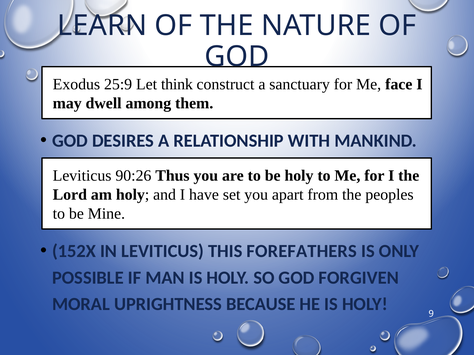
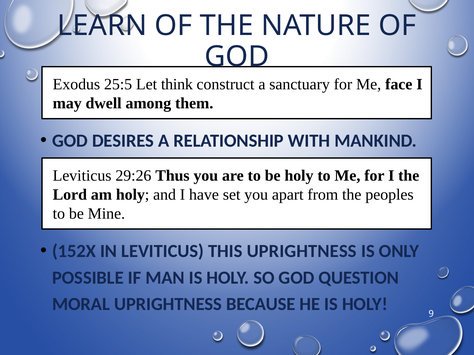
25:9: 25:9 -> 25:5
90:26: 90:26 -> 29:26
THIS FOREFATHERS: FOREFATHERS -> UPRIGHTNESS
FORGIVEN: FORGIVEN -> QUESTION
